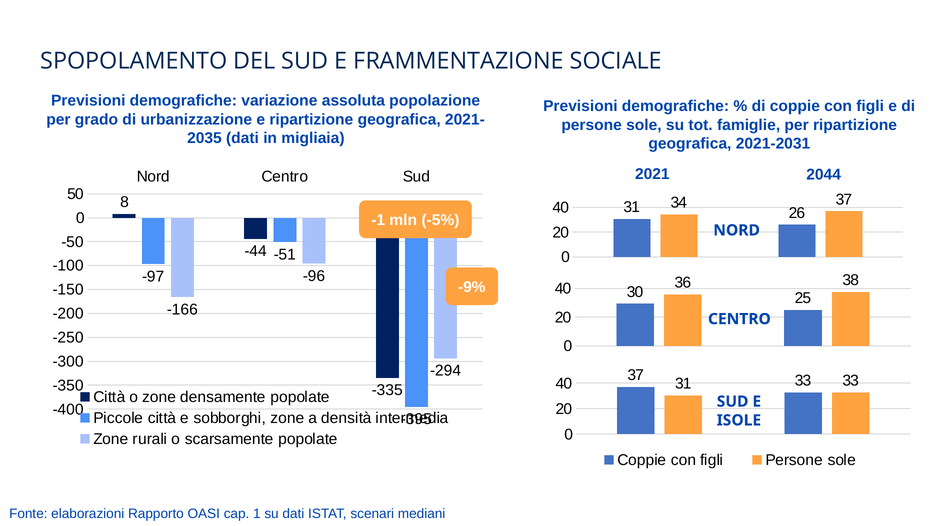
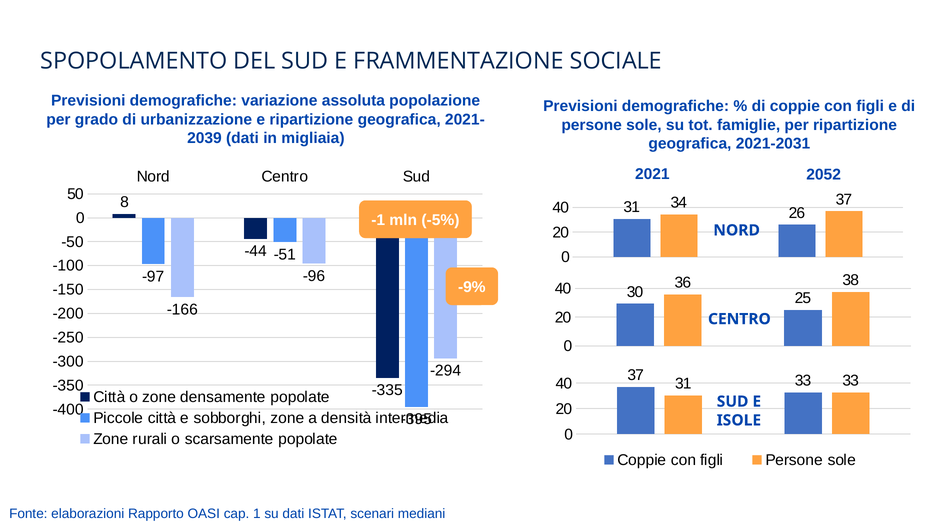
2035: 2035 -> 2039
2044: 2044 -> 2052
